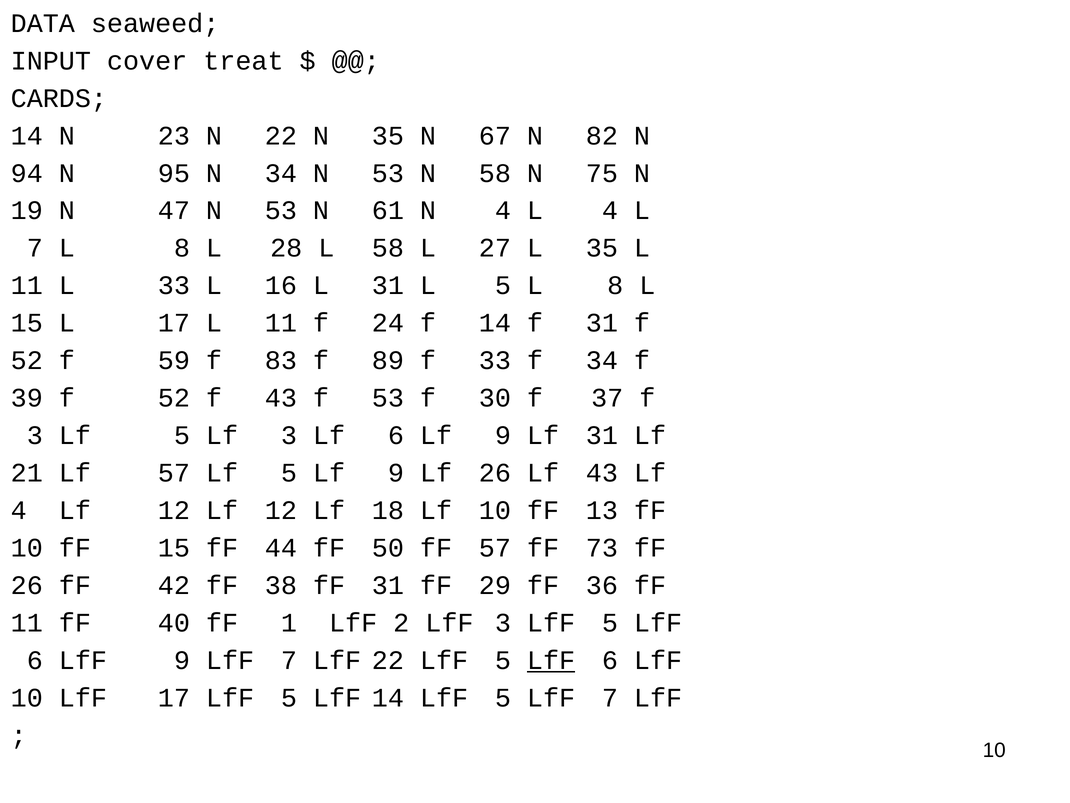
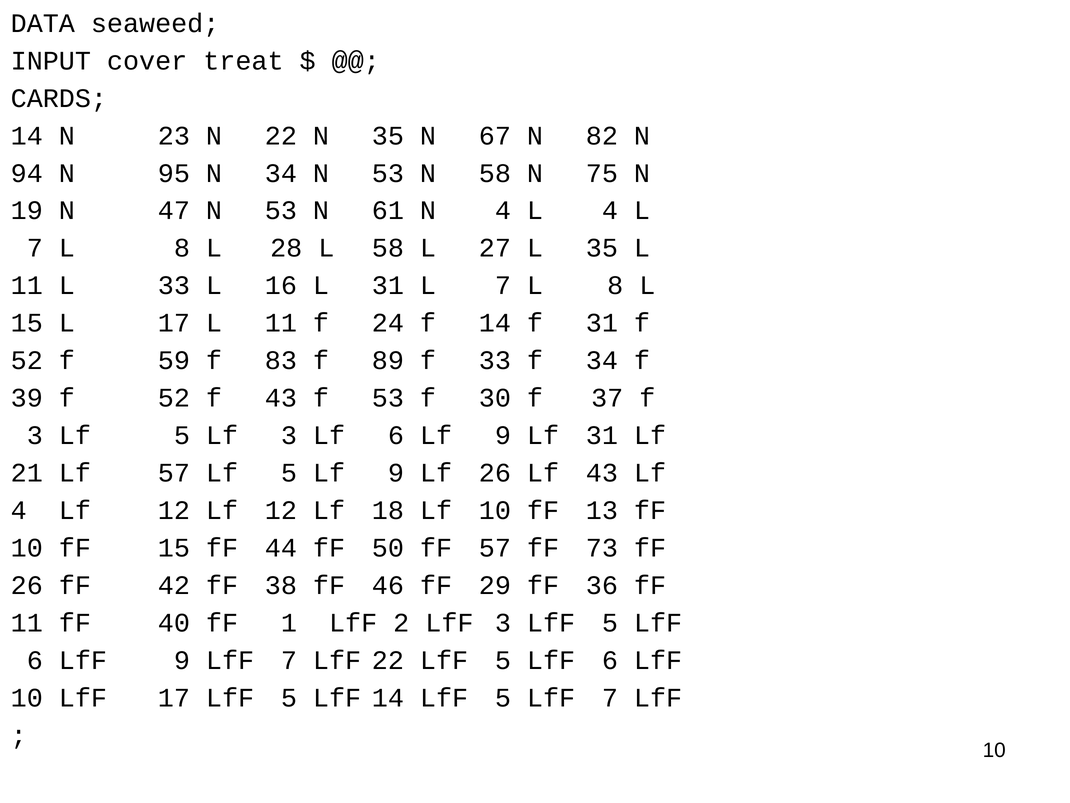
31 L 5: 5 -> 7
fF 31: 31 -> 46
LfF at (551, 660) underline: present -> none
